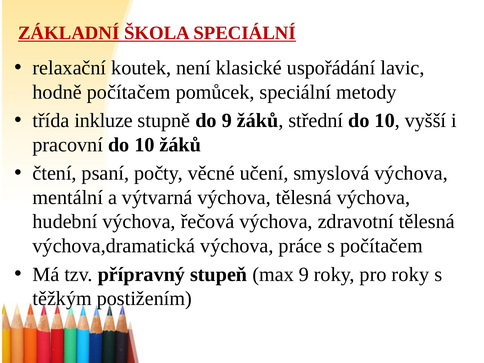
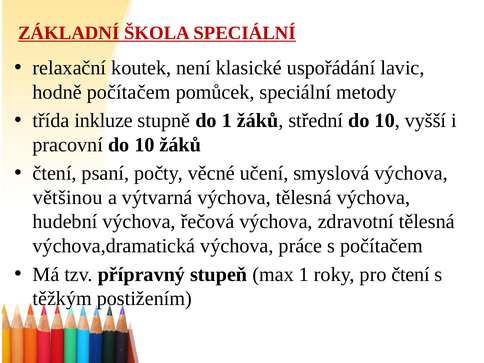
do 9: 9 -> 1
mentální: mentální -> většinou
max 9: 9 -> 1
pro roky: roky -> čtení
